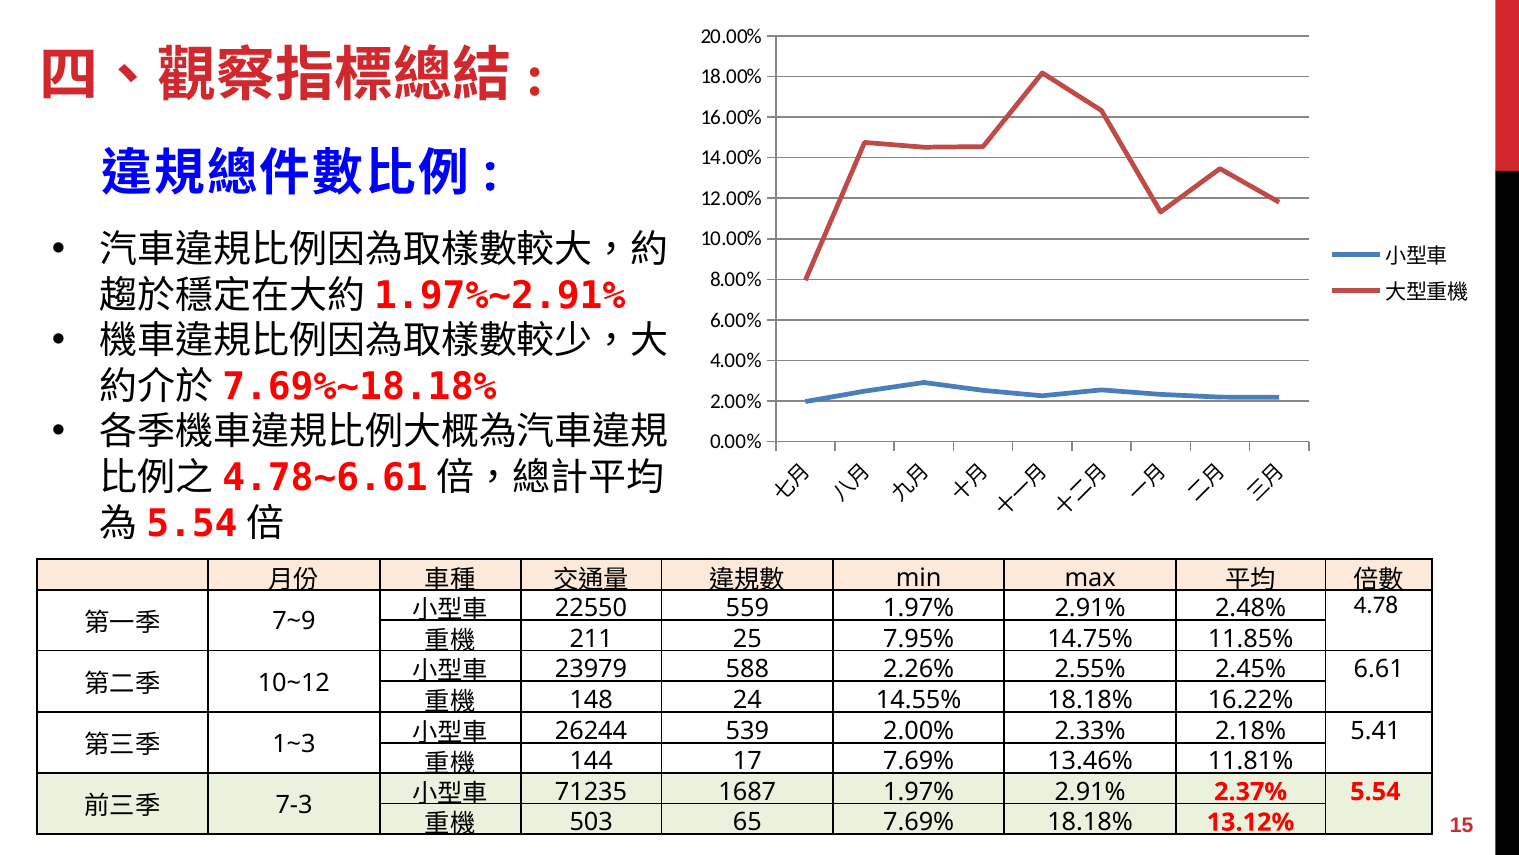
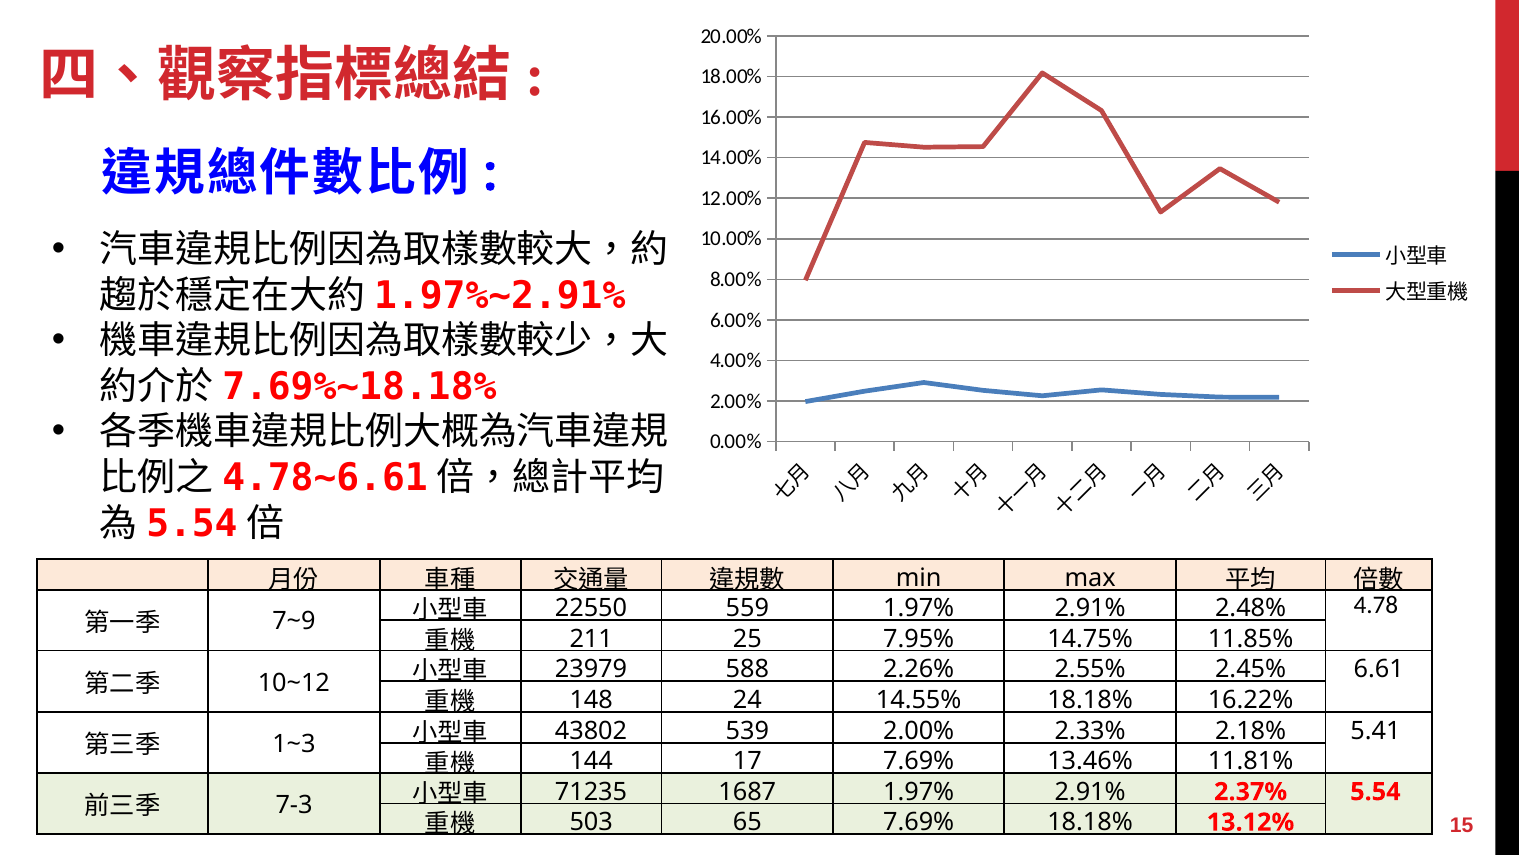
26244: 26244 -> 43802
